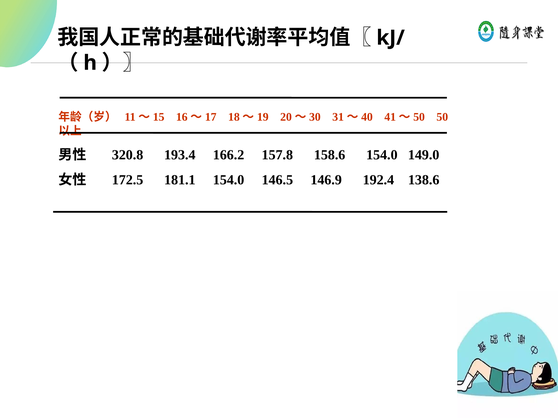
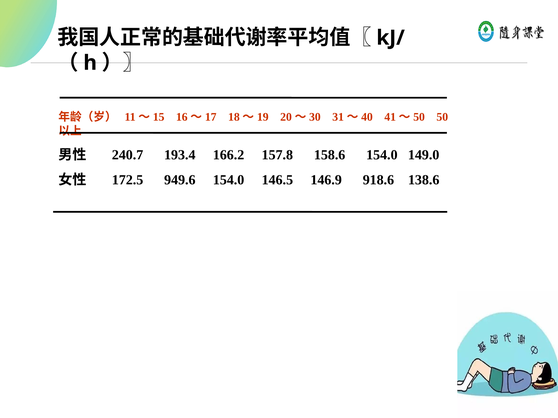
320.8: 320.8 -> 240.7
181.1: 181.1 -> 949.6
192.4: 192.4 -> 918.6
